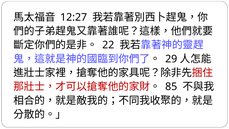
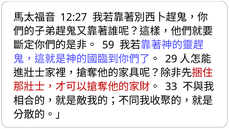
22: 22 -> 59
85: 85 -> 33
